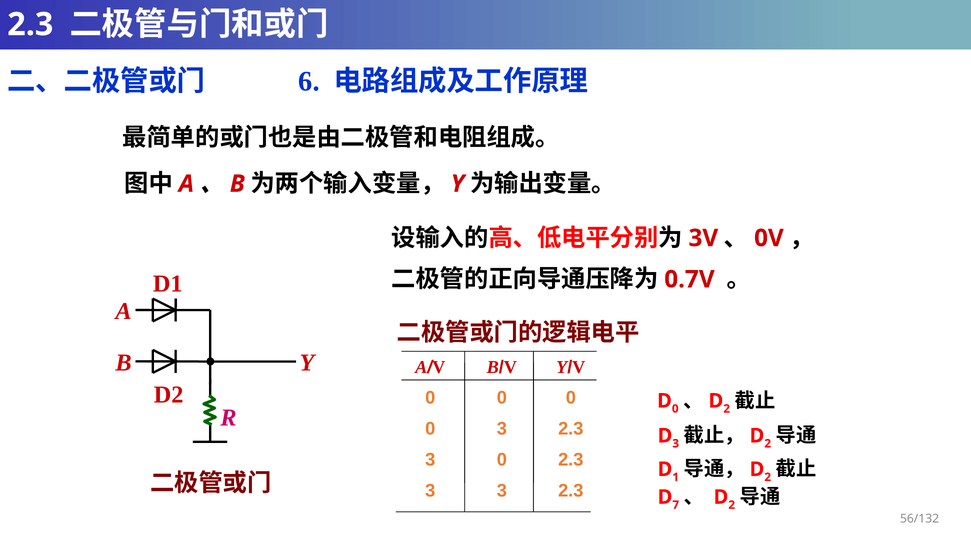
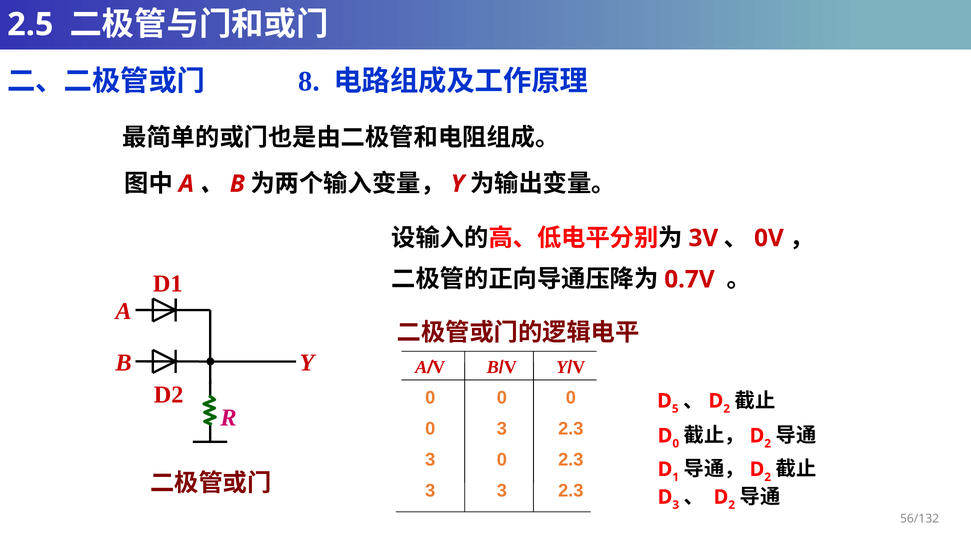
2.3 at (30, 24): 2.3 -> 2.5
6: 6 -> 8
0 at (675, 409): 0 -> 5
3 at (676, 444): 3 -> 0
7 at (676, 505): 7 -> 3
